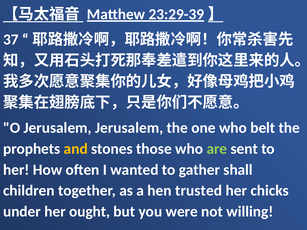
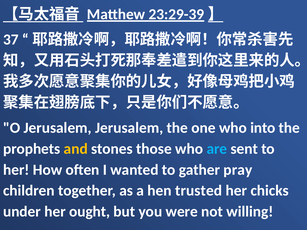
belt: belt -> into
are colour: light green -> light blue
shall: shall -> pray
